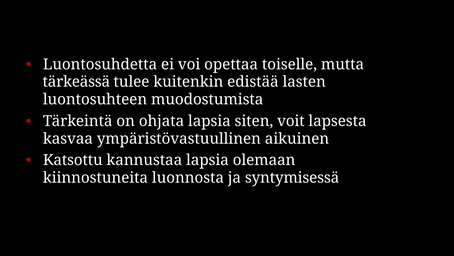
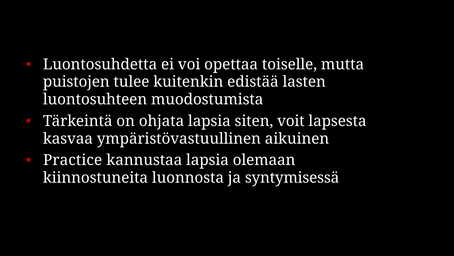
tärkeässä: tärkeässä -> puistojen
Katsottu: Katsottu -> Practice
